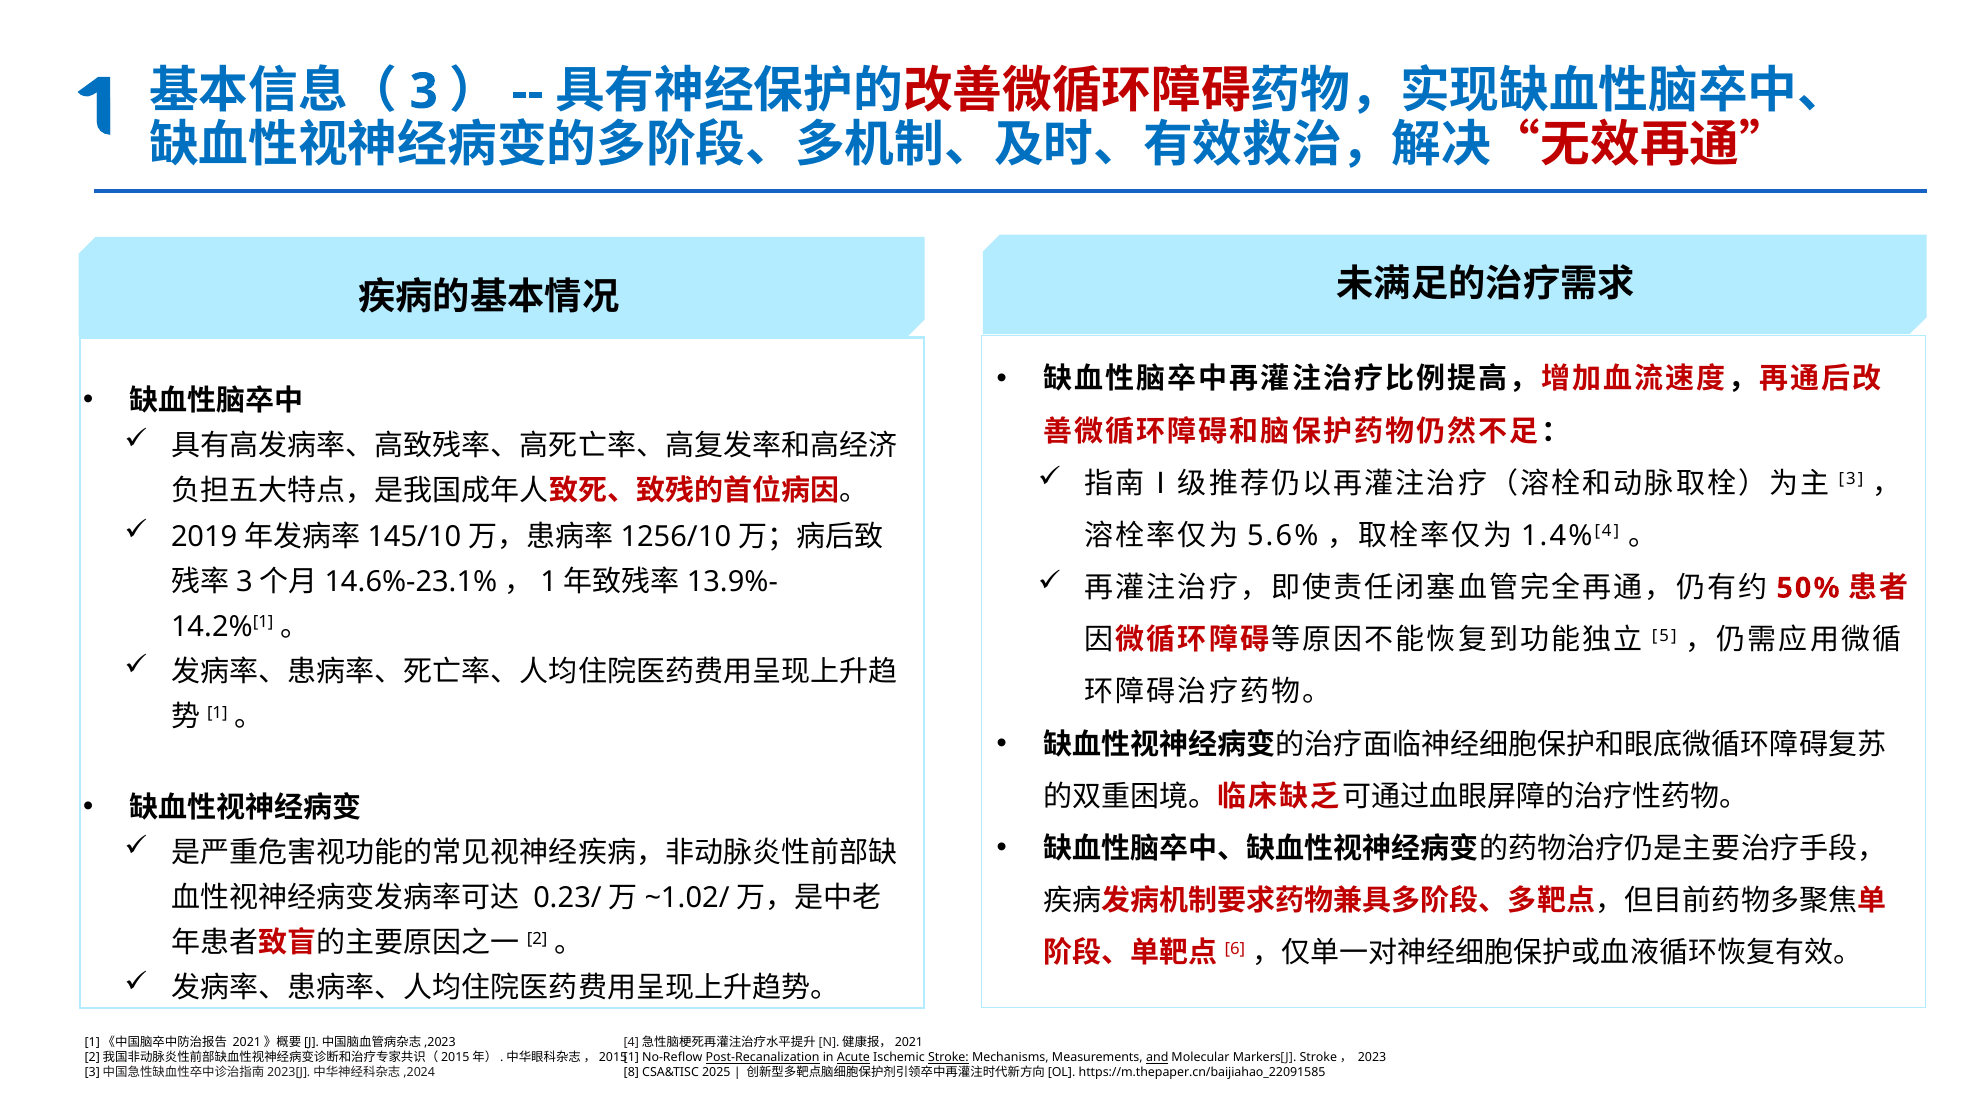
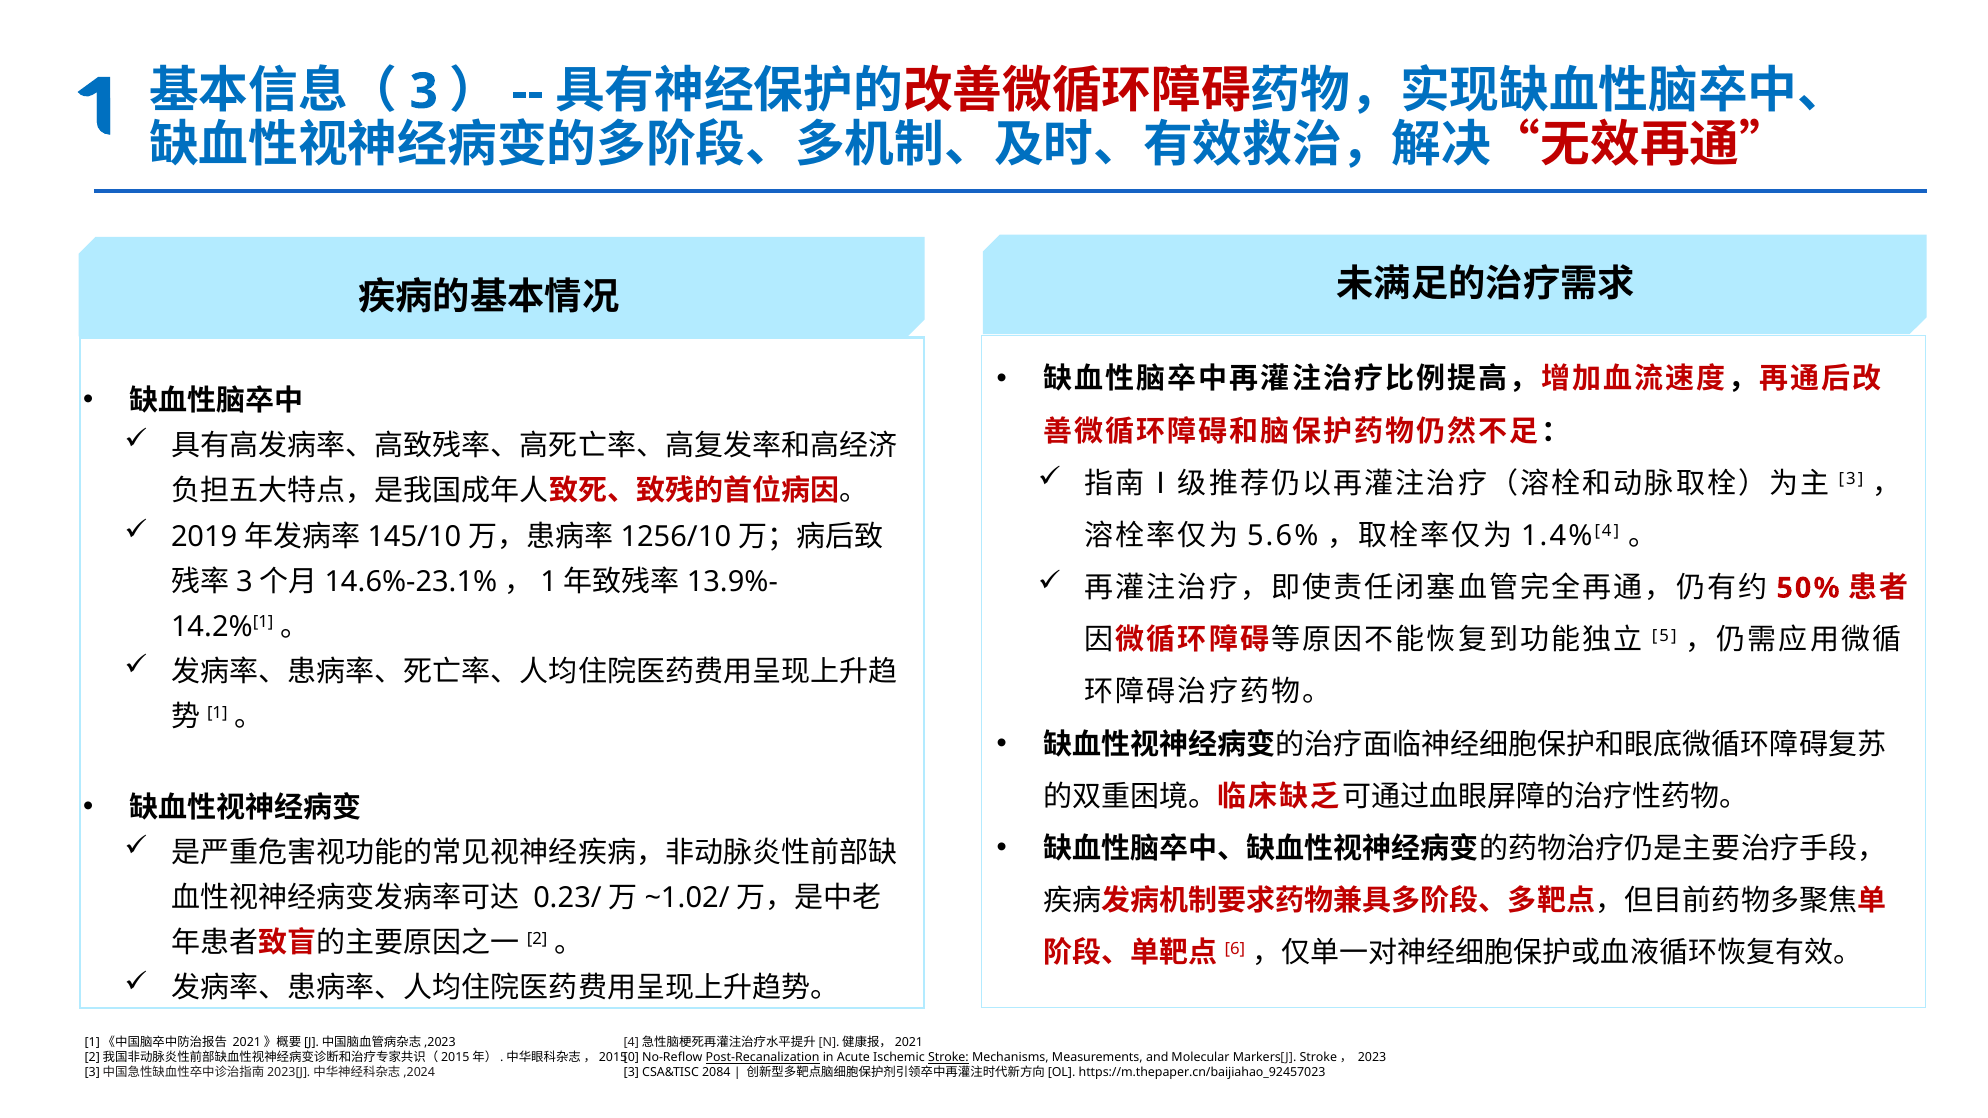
1: 1 -> 0
Acute underline: present -> none
and underline: present -> none
8 at (631, 1073): 8 -> 3
2025: 2025 -> 2084
https://m.thepaper.cn/baijiahao_22091585: https://m.thepaper.cn/baijiahao_22091585 -> https://m.thepaper.cn/baijiahao_92457023
